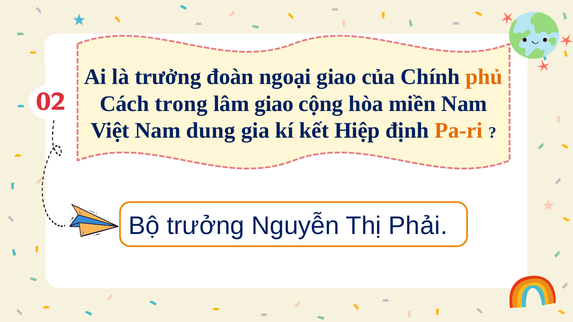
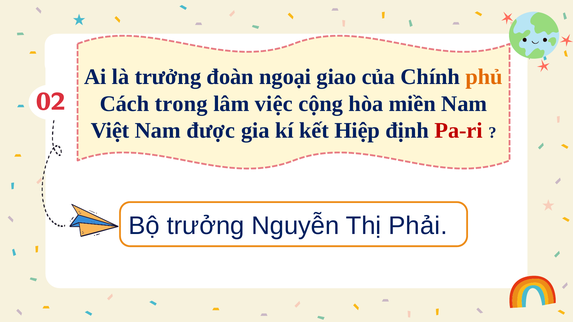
lâm giao: giao -> việc
dung: dung -> được
Pa-ri colour: orange -> red
